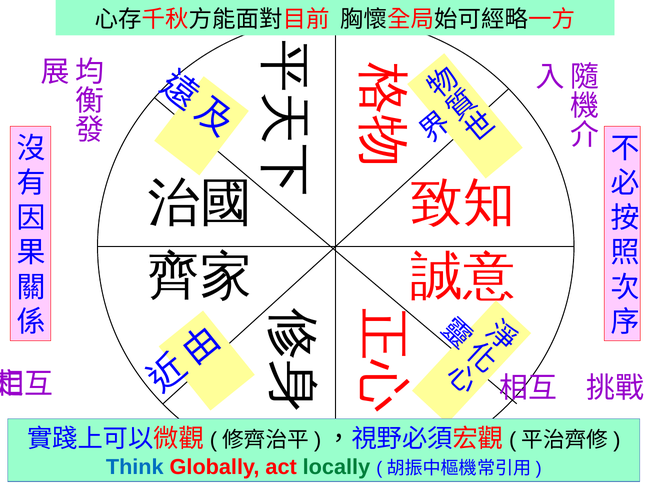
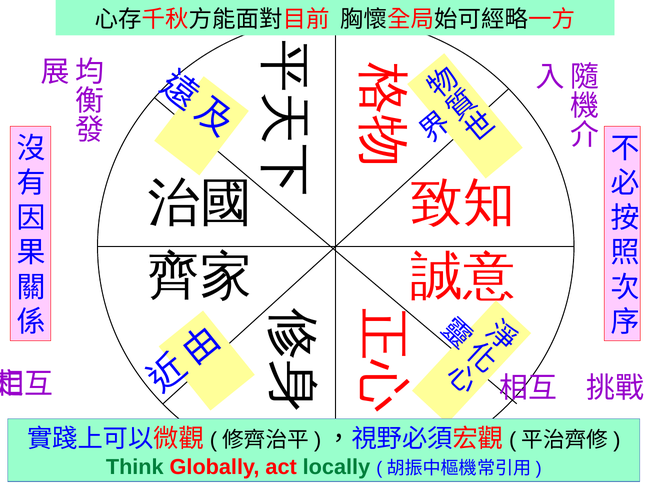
Think colour: blue -> green
